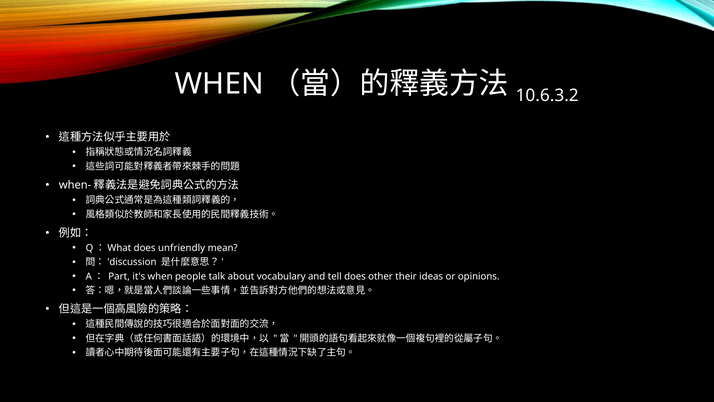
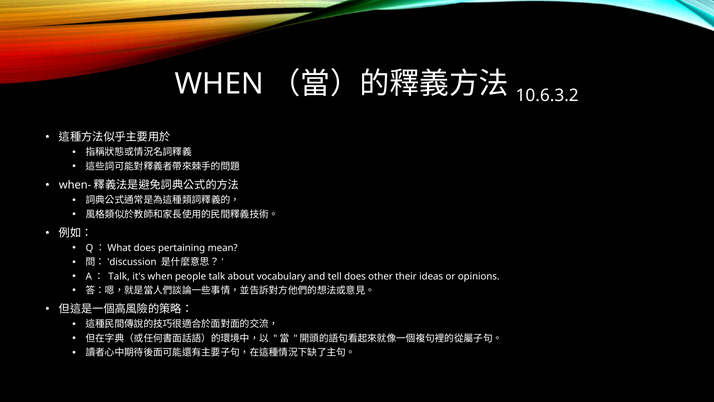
unfriendly: unfriendly -> pertaining
A： Part: Part -> Talk
